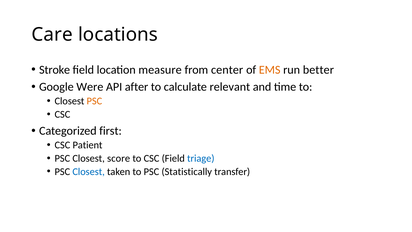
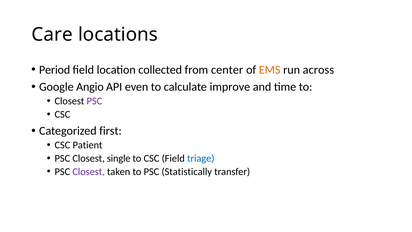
Stroke: Stroke -> Period
measure: measure -> collected
better: better -> across
Were: Were -> Angio
after: after -> even
relevant: relevant -> improve
PSC at (94, 101) colour: orange -> purple
score: score -> single
Closest at (89, 171) colour: blue -> purple
